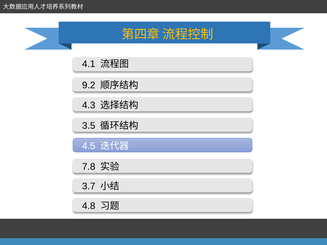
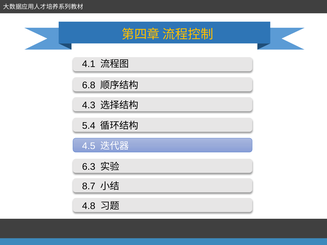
9.2: 9.2 -> 6.8
3.5: 3.5 -> 5.4
7.8: 7.8 -> 6.3
3.7: 3.7 -> 8.7
